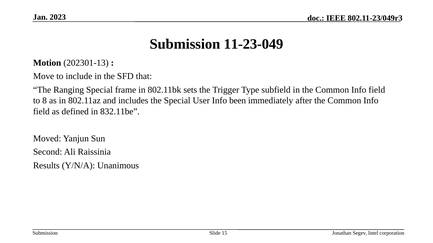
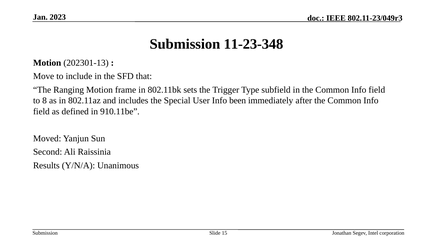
11-23-049: 11-23-049 -> 11-23-348
Ranging Special: Special -> Motion
832.11be: 832.11be -> 910.11be
